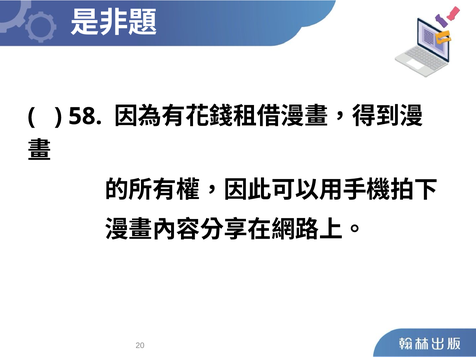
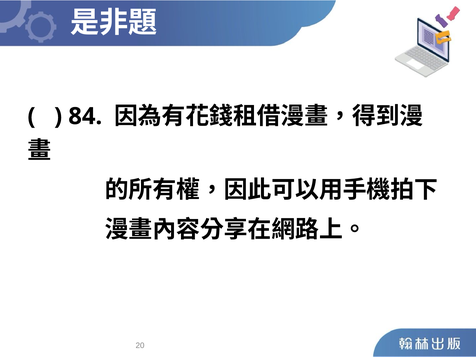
58: 58 -> 84
